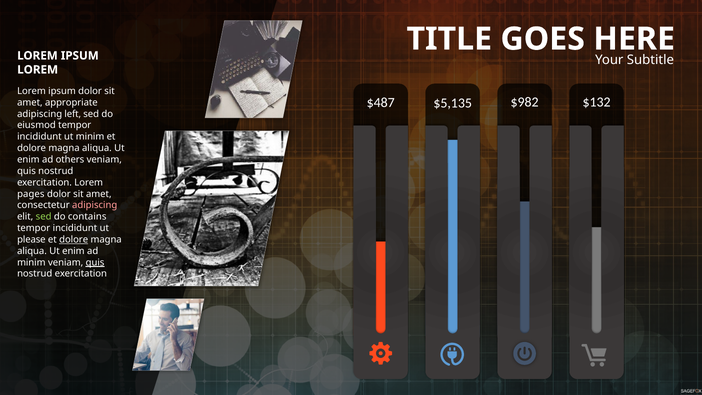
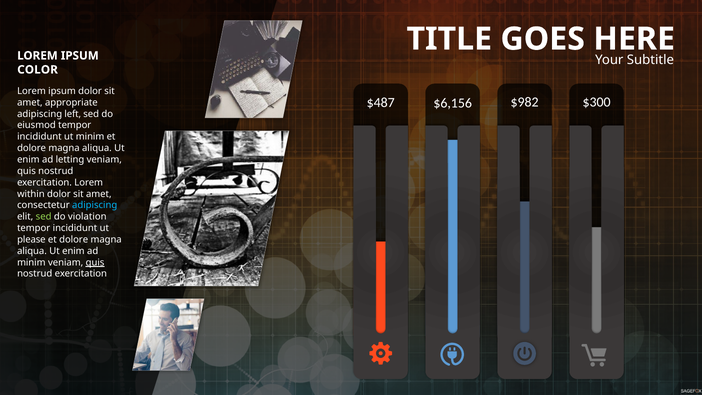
LOREM at (38, 70): LOREM -> COLOR
$5,135: $5,135 -> $6,156
$132: $132 -> $300
others: others -> letting
pages: pages -> within
adipiscing at (95, 205) colour: pink -> light blue
contains: contains -> violation
dolore at (74, 240) underline: present -> none
